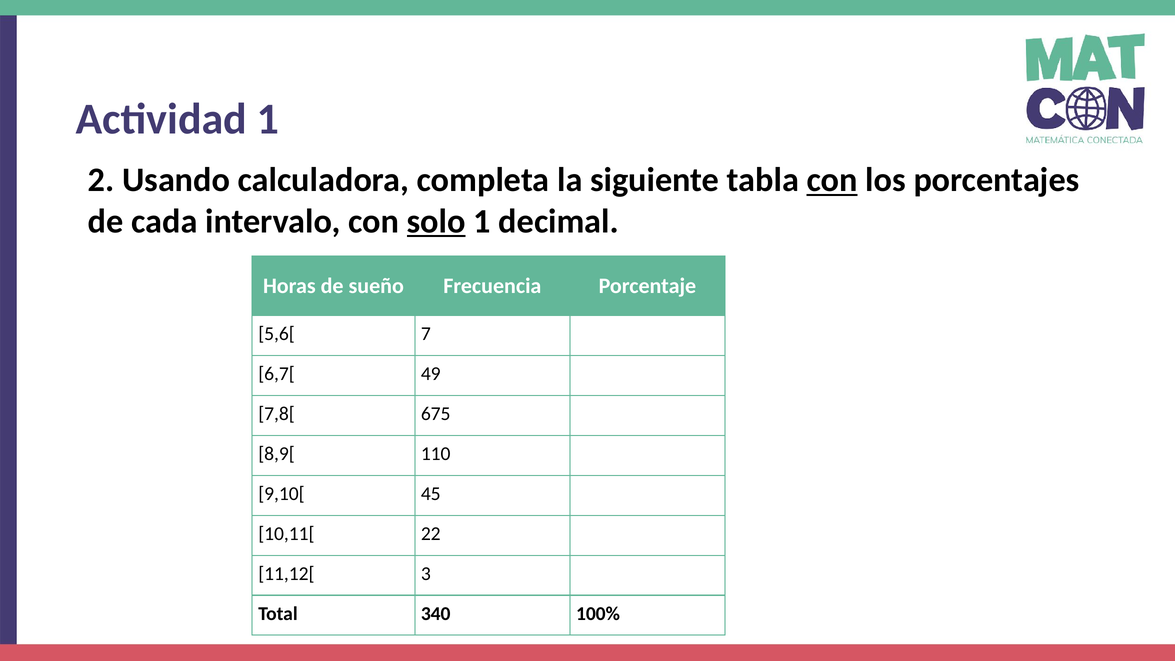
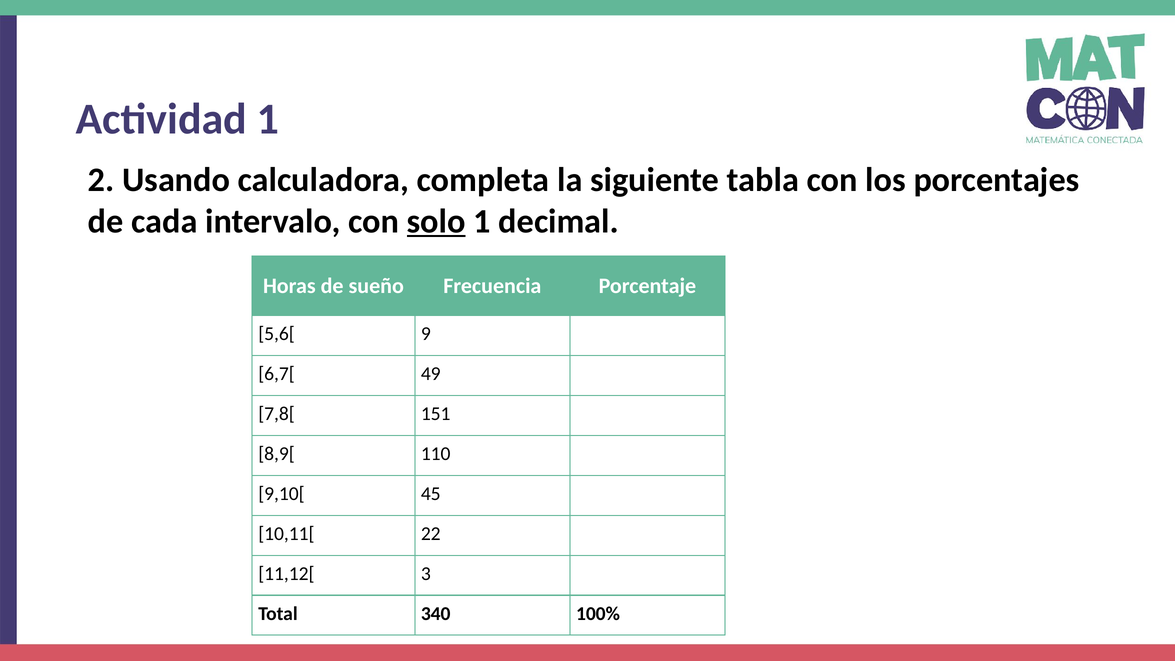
con at (832, 180) underline: present -> none
7: 7 -> 9
675: 675 -> 151
